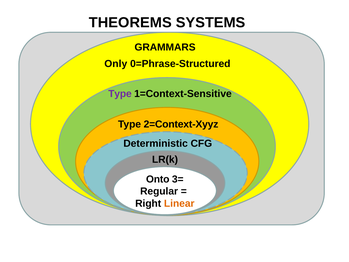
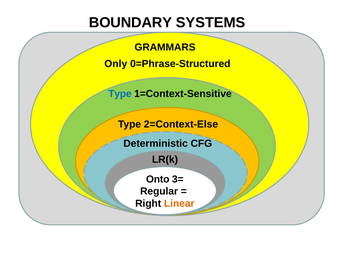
THEOREMS: THEOREMS -> BOUNDARY
Type at (120, 94) colour: purple -> blue
2=Context-Xyyz: 2=Context-Xyyz -> 2=Context-Else
